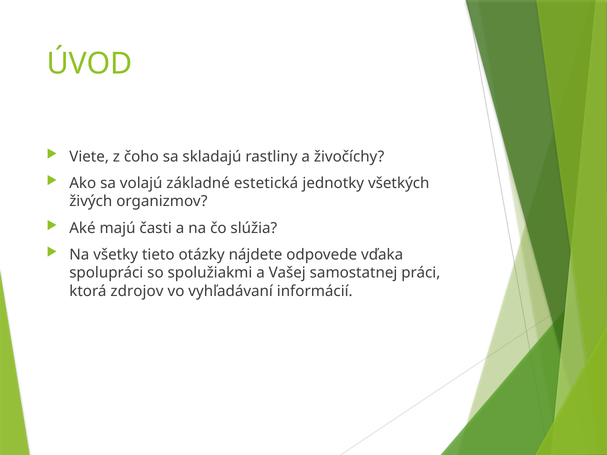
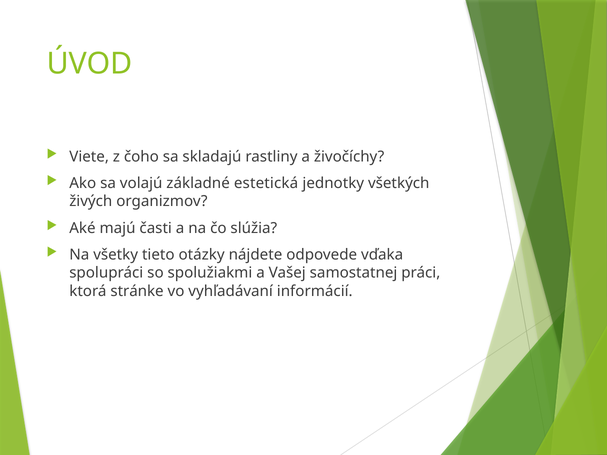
zdrojov: zdrojov -> stránke
